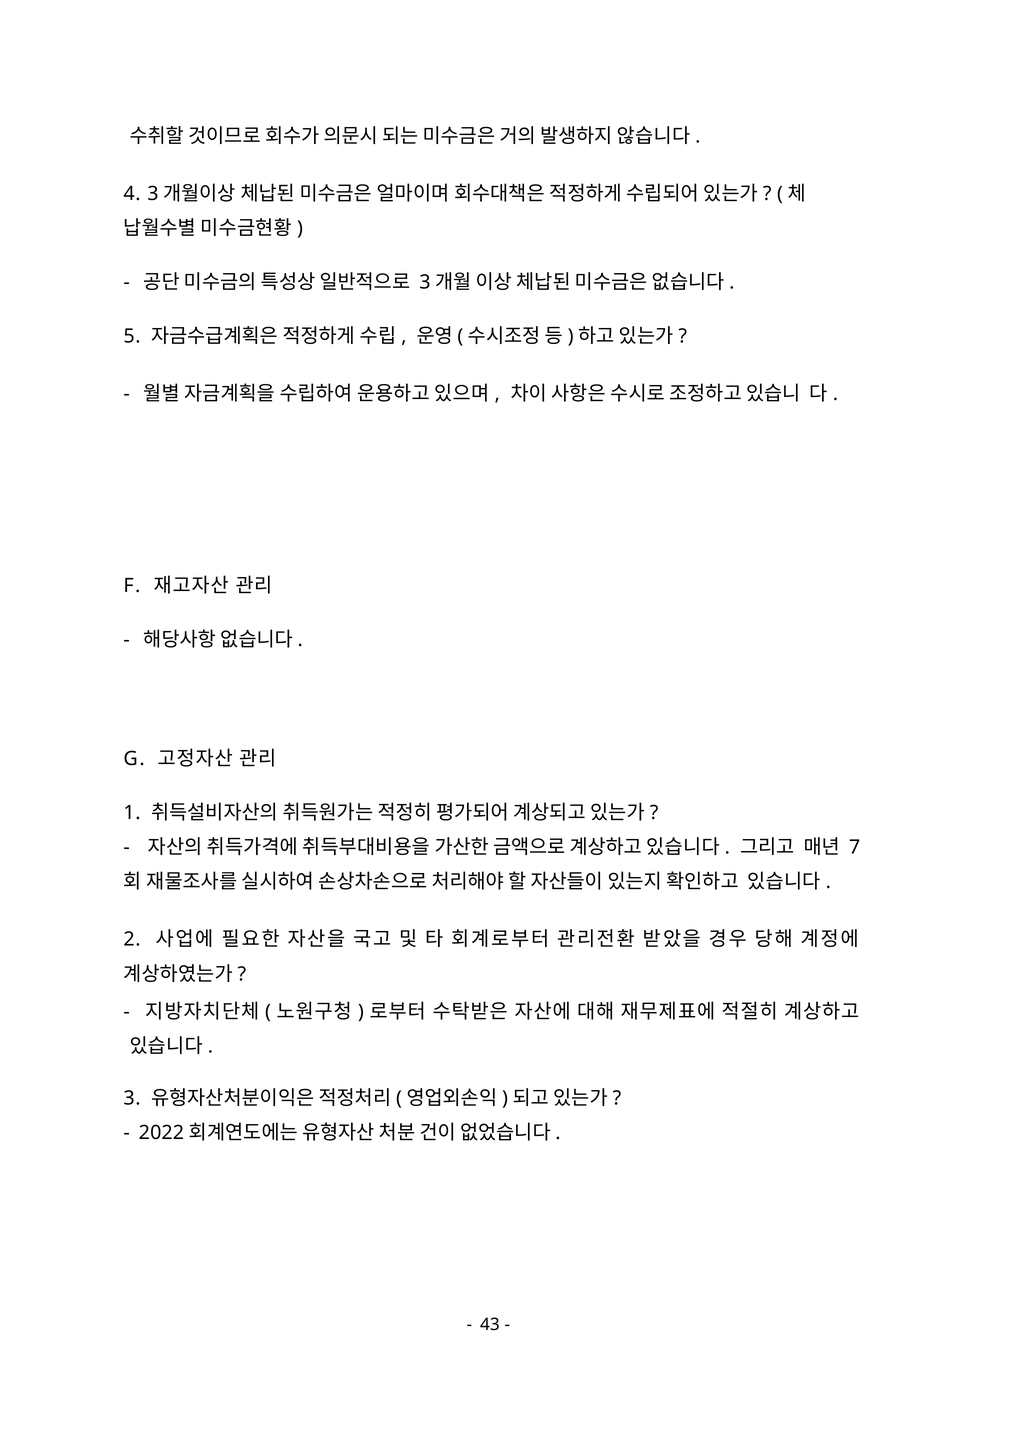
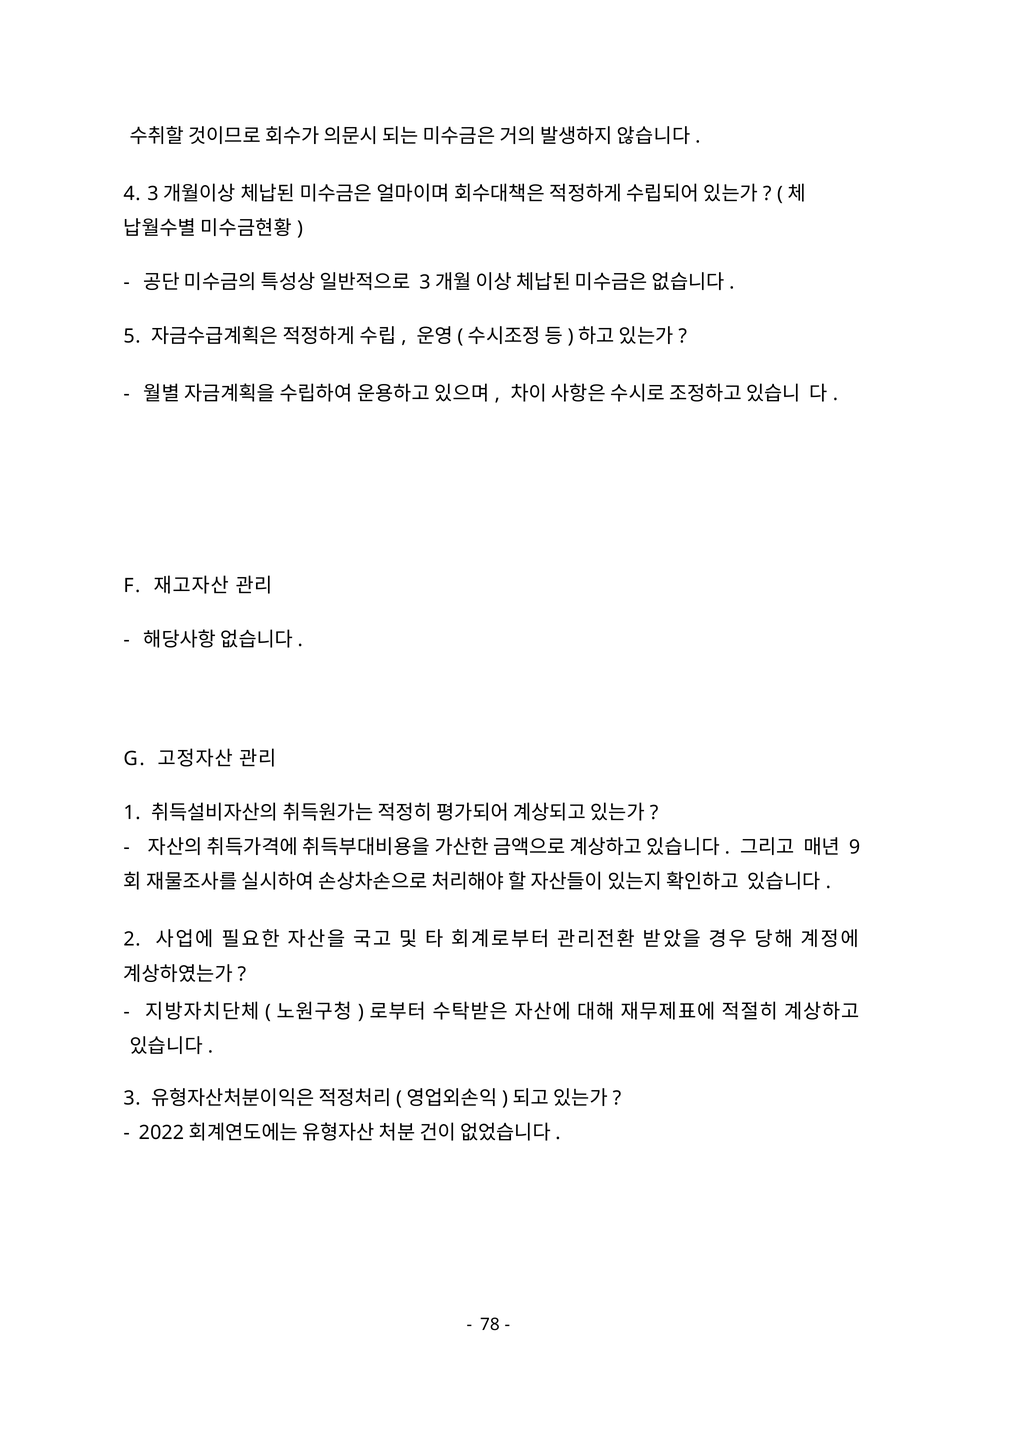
7: 7 -> 9
43: 43 -> 78
